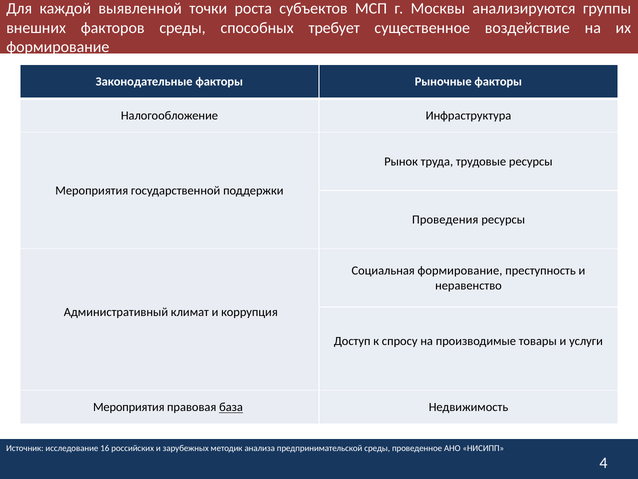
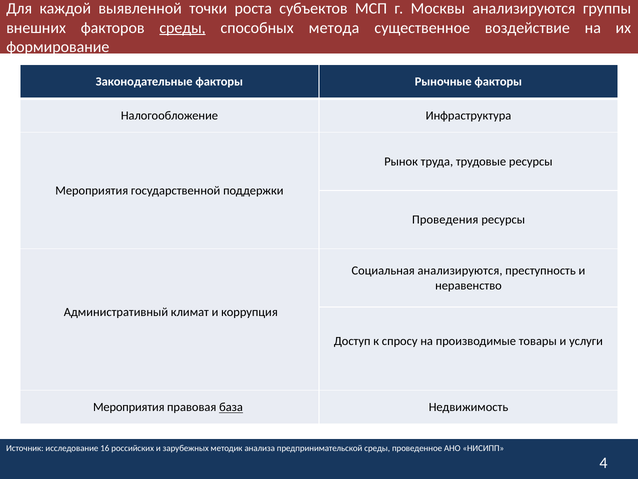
среды at (183, 28) underline: none -> present
требует: требует -> метода
Социальная формирование: формирование -> анализируются
